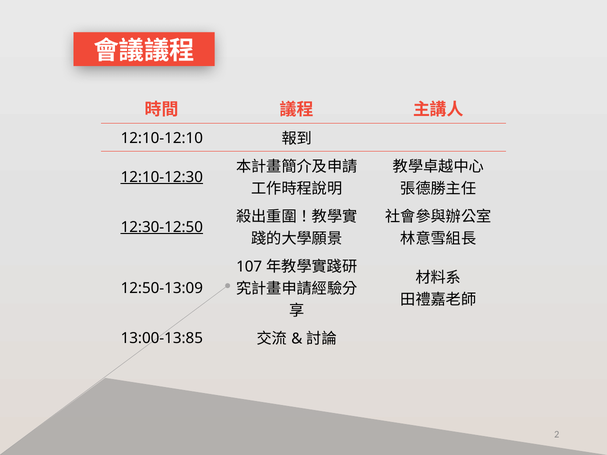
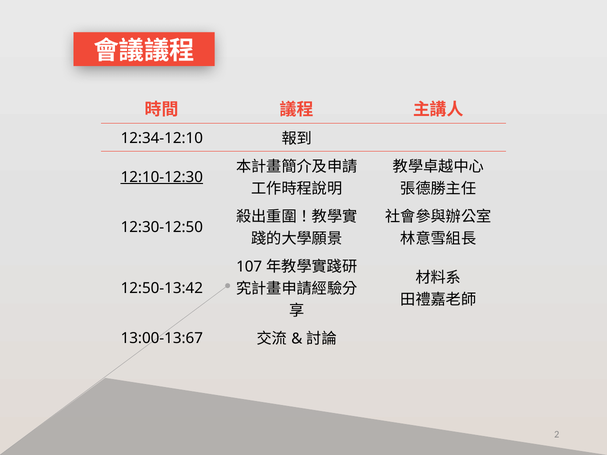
12:10-12:10: 12:10-12:10 -> 12:34-12:10
12:30-12:50 underline: present -> none
12:50-13:09: 12:50-13:09 -> 12:50-13:42
13:00-13:85: 13:00-13:85 -> 13:00-13:67
